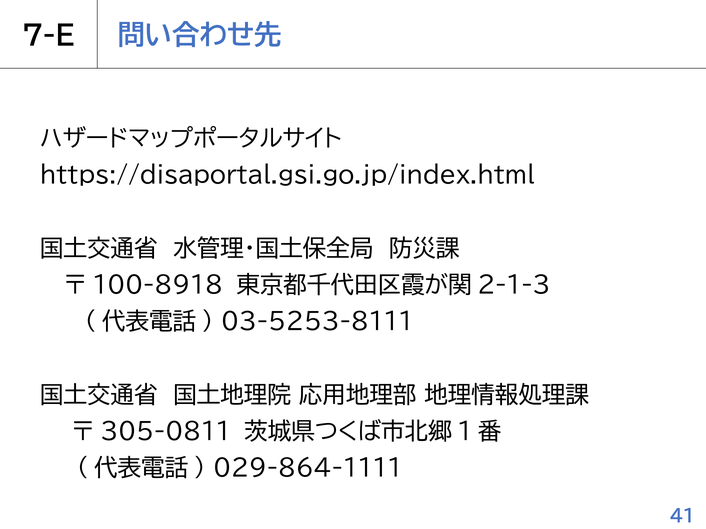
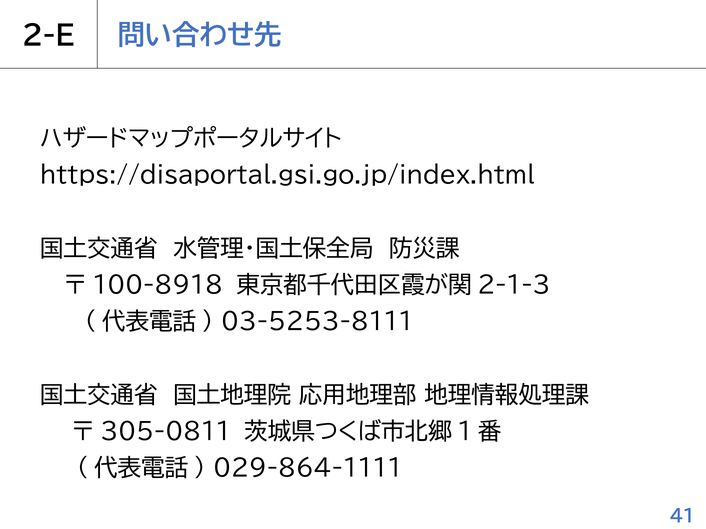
7-E: 7-E -> 2-E
